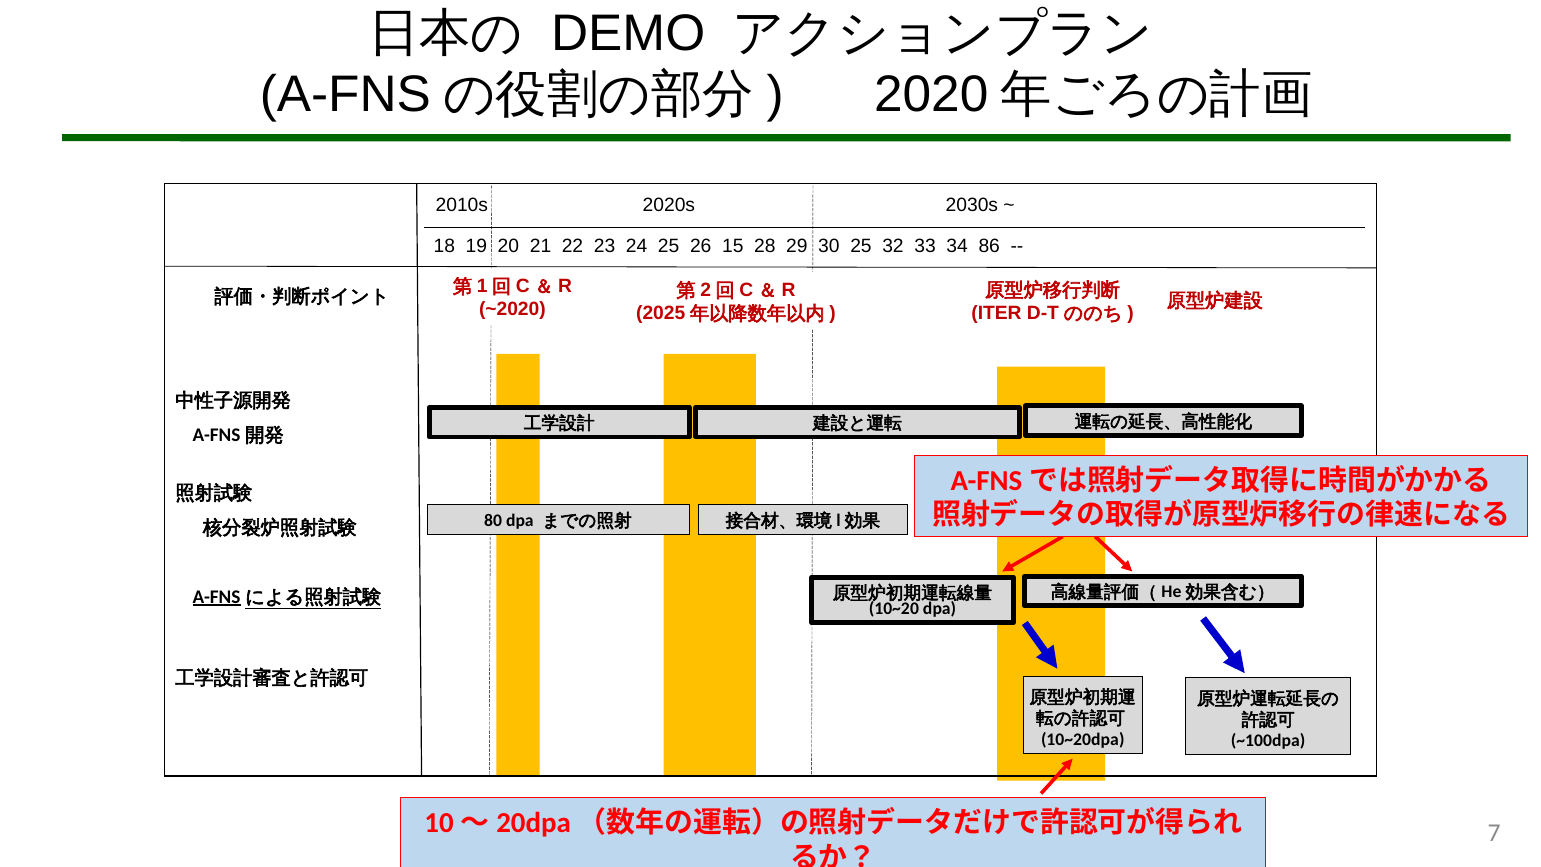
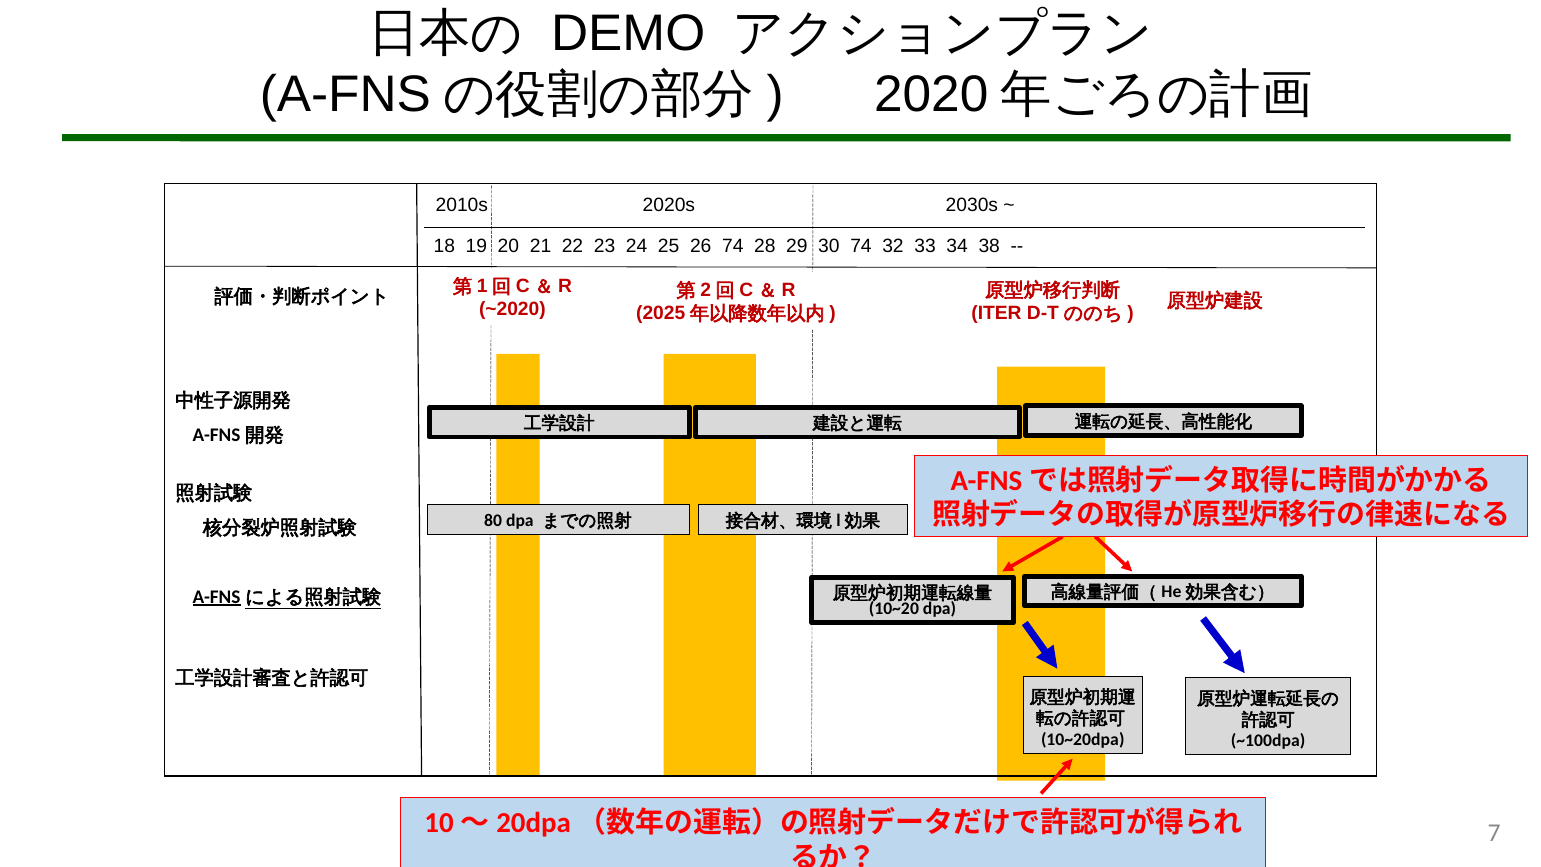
26 15: 15 -> 74
30 25: 25 -> 74
86: 86 -> 38
